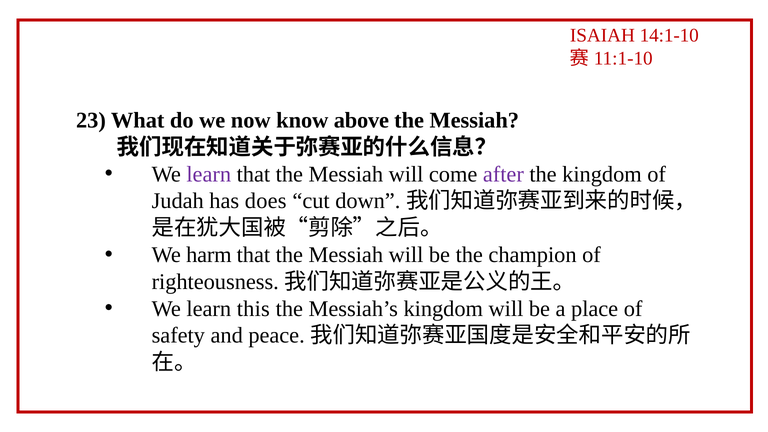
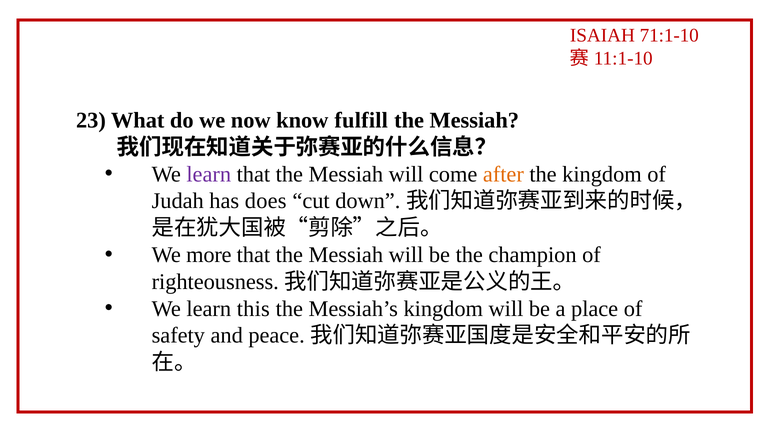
14:1-10: 14:1-10 -> 71:1-10
above: above -> fulfill
after colour: purple -> orange
harm: harm -> more
